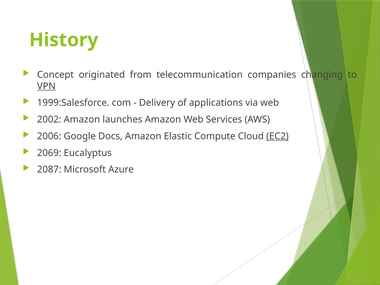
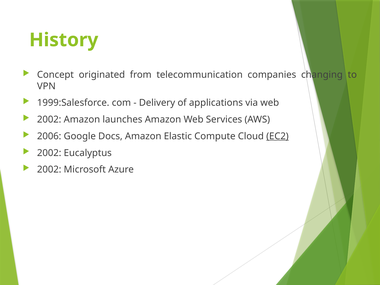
VPN underline: present -> none
2069 at (49, 153): 2069 -> 2002
2087 at (49, 170): 2087 -> 2002
